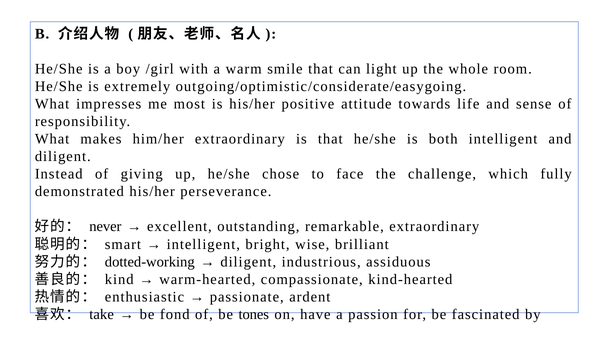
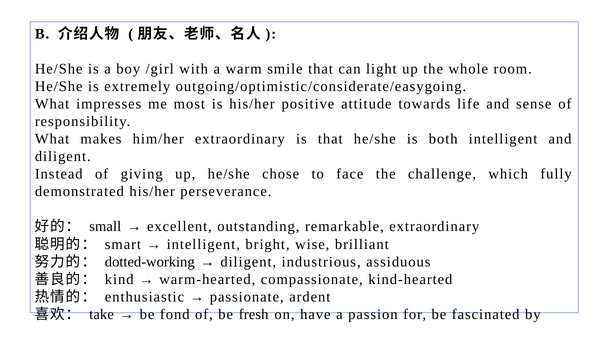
never: never -> small
tones: tones -> fresh
